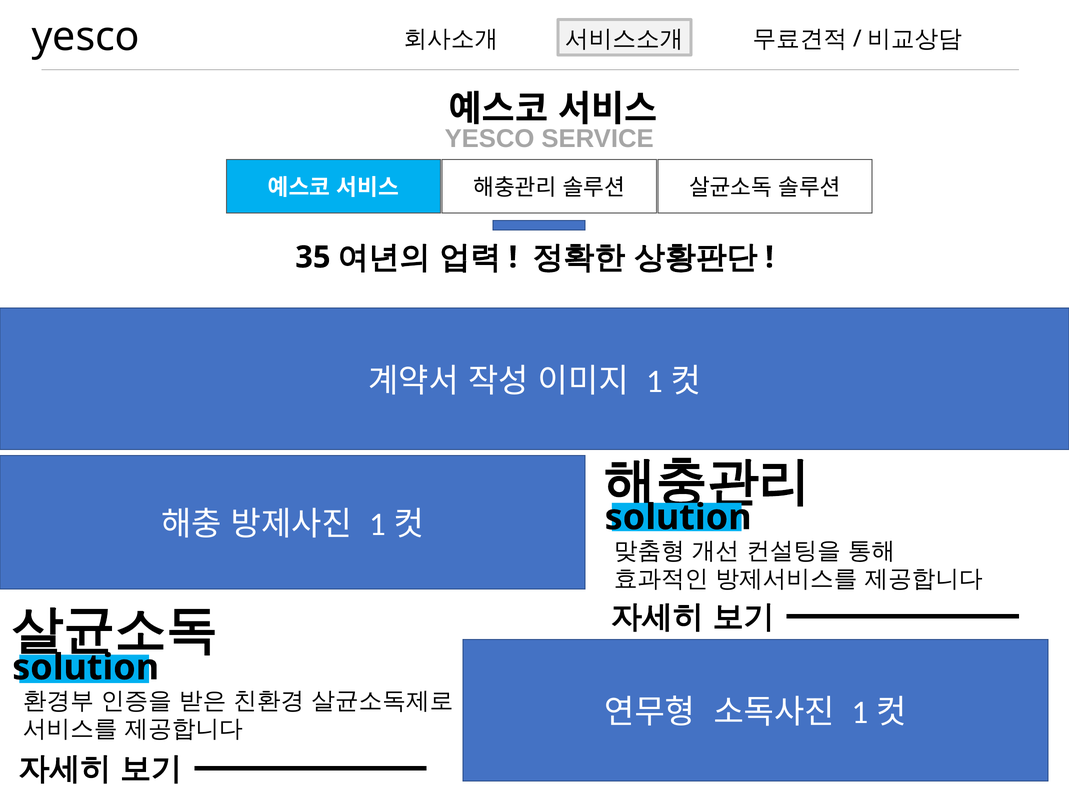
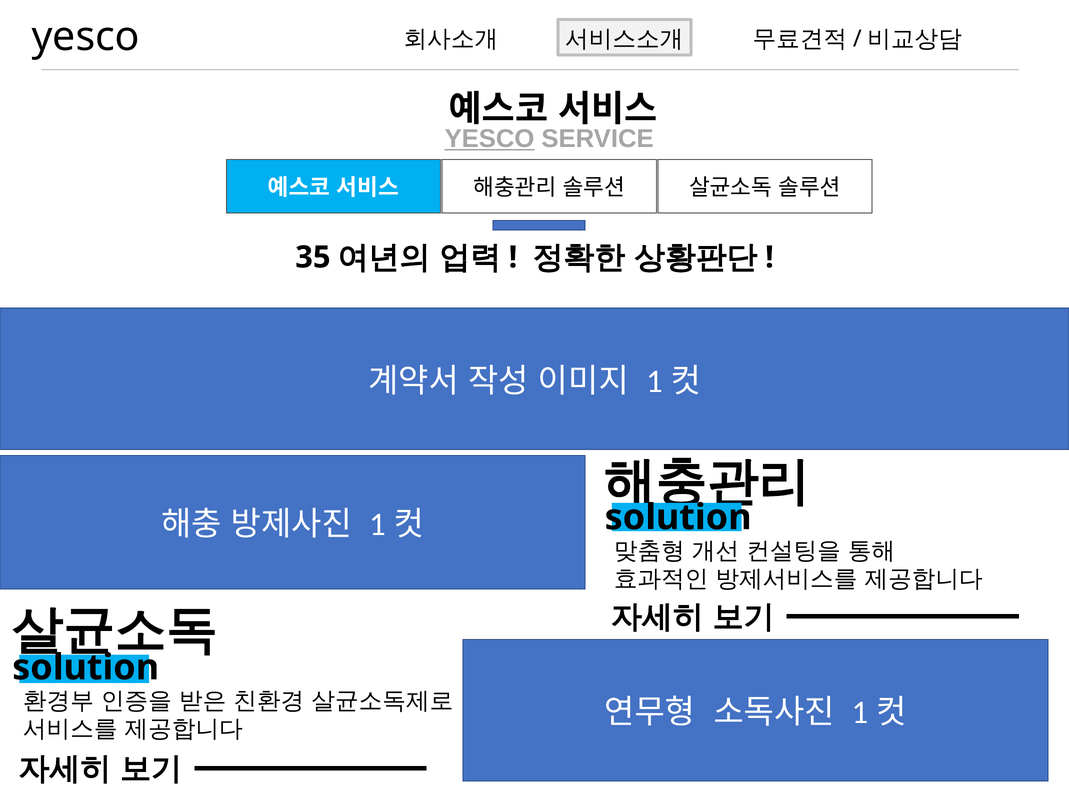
YESCO at (490, 139) underline: none -> present
